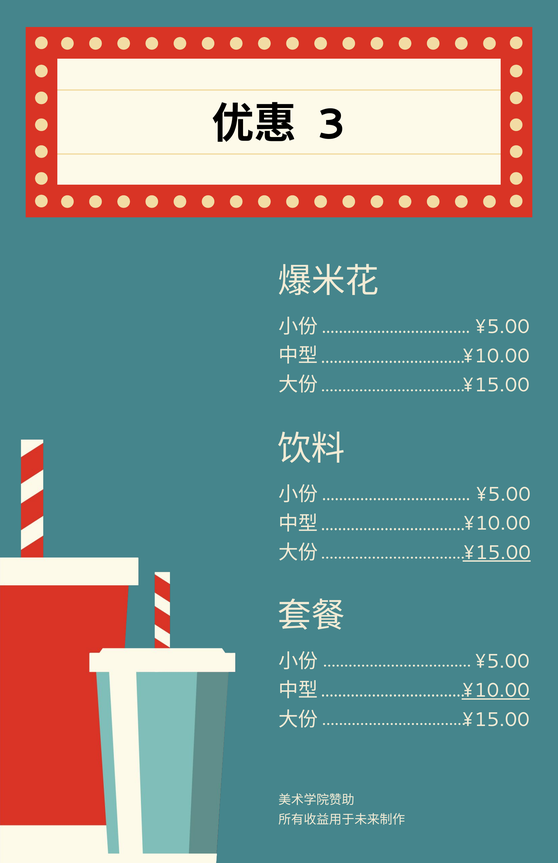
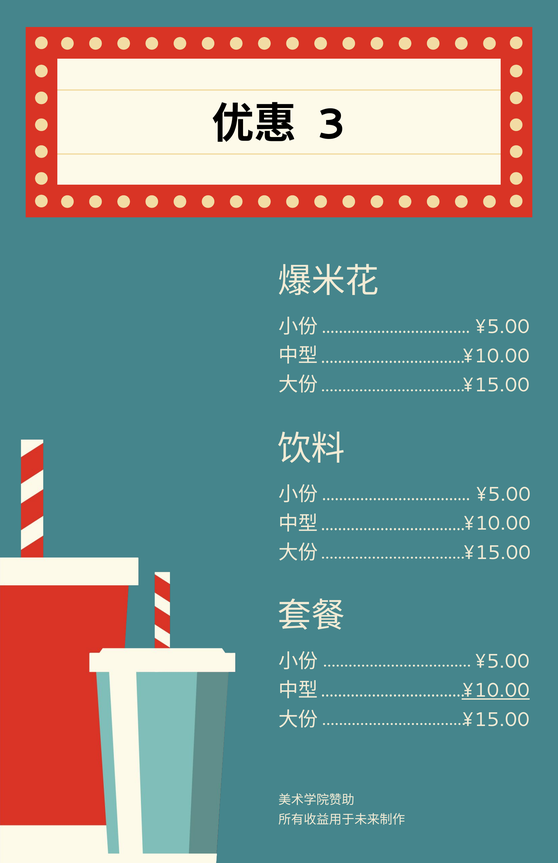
¥15.00 at (497, 552) underline: present -> none
